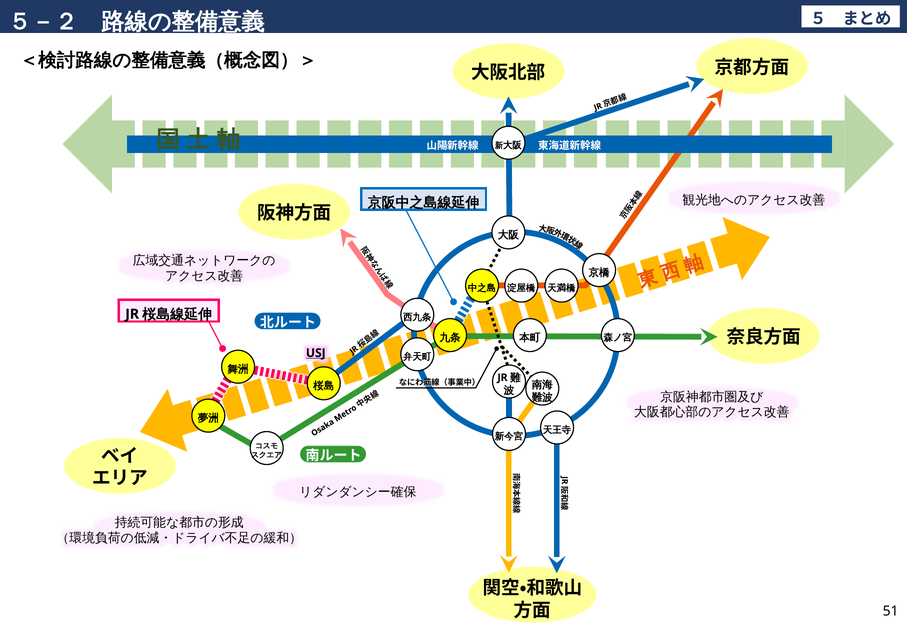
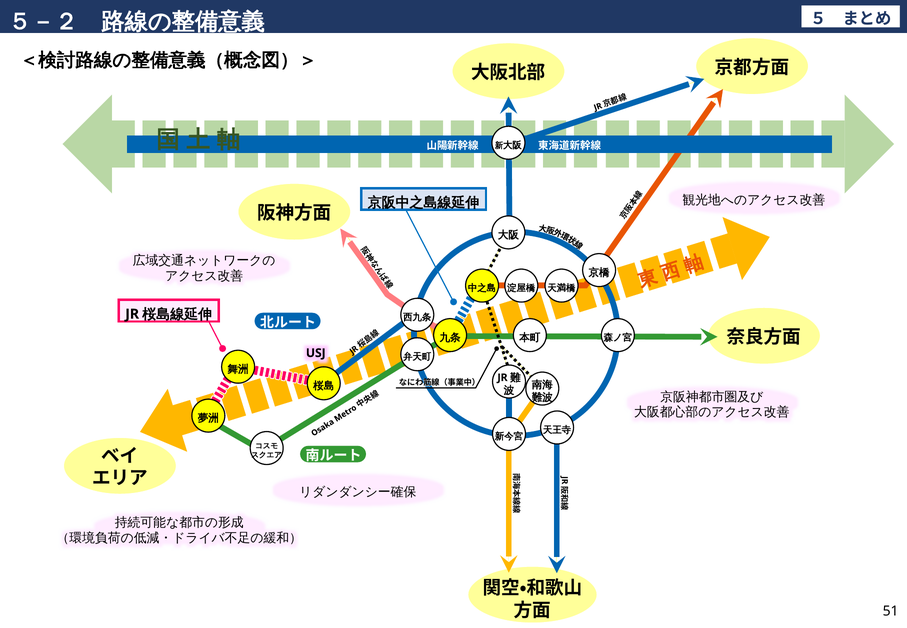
USJ underline: present -> none
